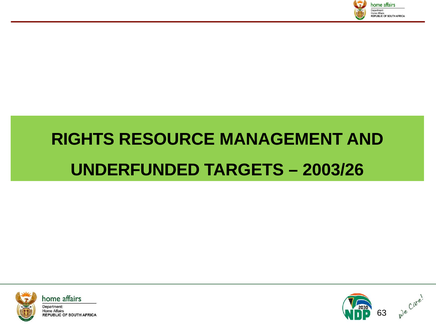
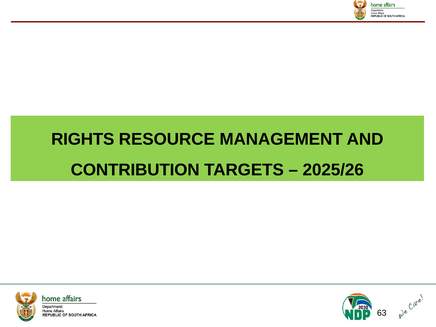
UNDERFUNDED: UNDERFUNDED -> CONTRIBUTION
2003/26: 2003/26 -> 2025/26
